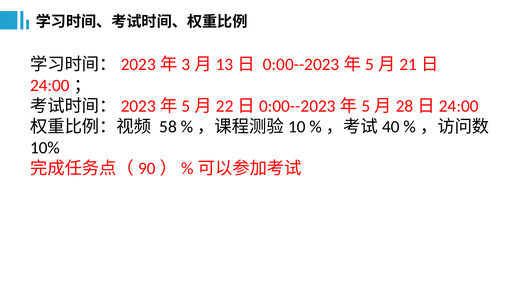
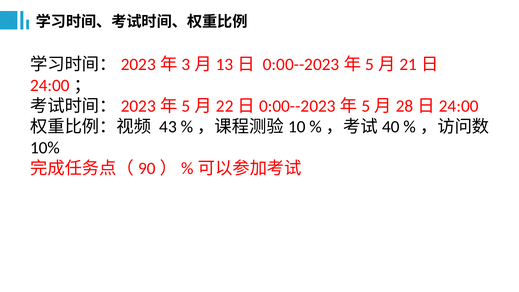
58: 58 -> 43
